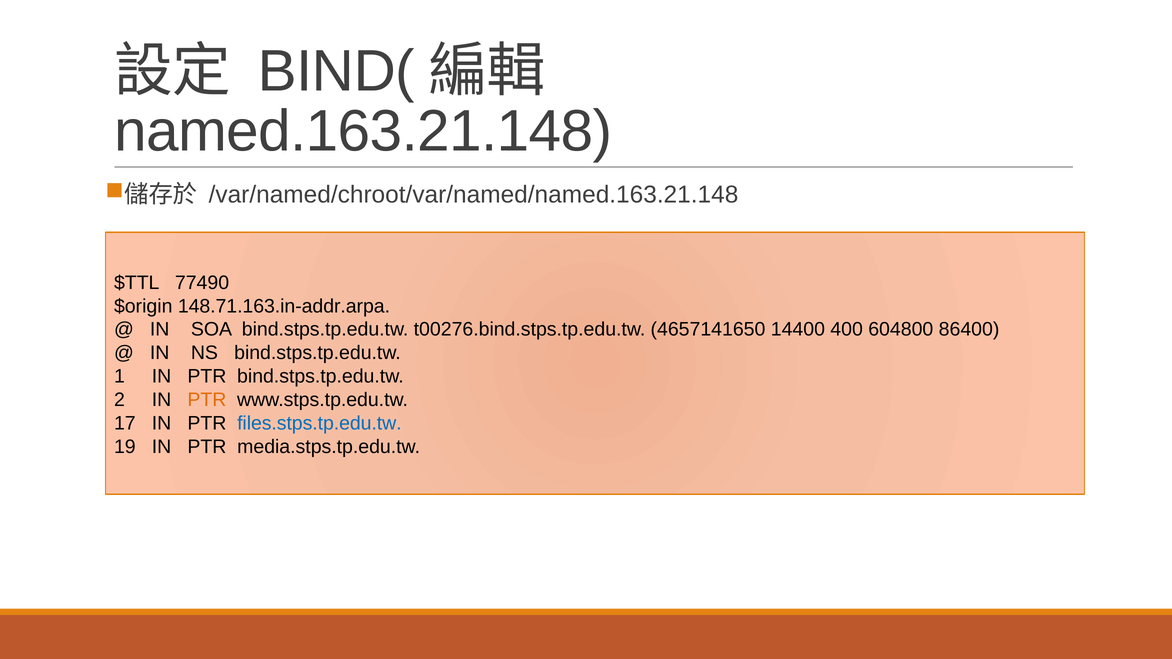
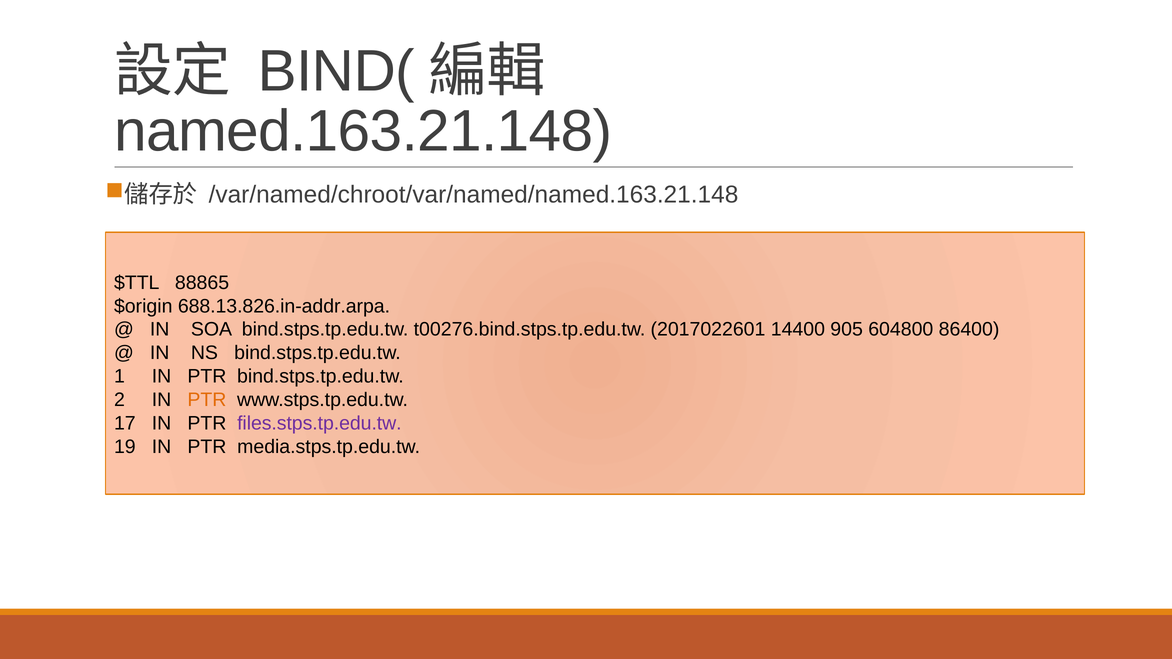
77490: 77490 -> 88865
148.71.163.in-addr.arpa: 148.71.163.in-addr.arpa -> 688.13.826.in-addr.arpa
4657141650: 4657141650 -> 2017022601
400: 400 -> 905
files.stps.tp.edu.tw colour: blue -> purple
